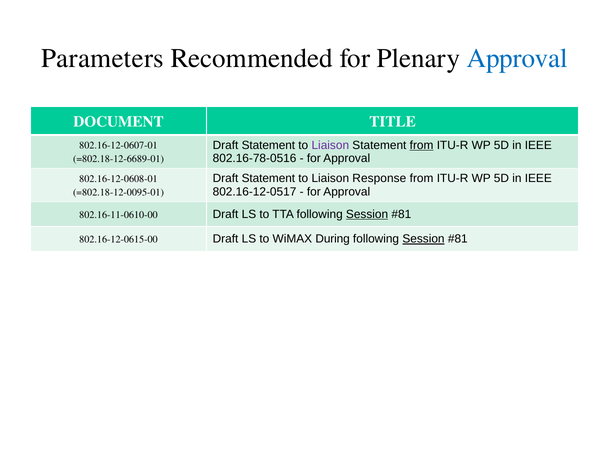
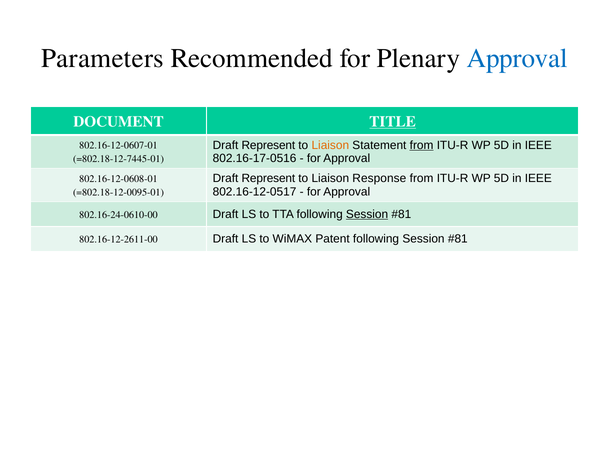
TITLE underline: none -> present
Statement at (268, 145): Statement -> Represent
Liaison at (330, 145) colour: purple -> orange
802.16-78-0516: 802.16-78-0516 -> 802.16-17-0516
=802.18-12-6689-01: =802.18-12-6689-01 -> =802.18-12-7445-01
Statement at (268, 178): Statement -> Represent
802.16-11-0610-00: 802.16-11-0610-00 -> 802.16-24-0610-00
802.16-12-0615-00: 802.16-12-0615-00 -> 802.16-12-2611-00
During: During -> Patent
Session at (424, 239) underline: present -> none
